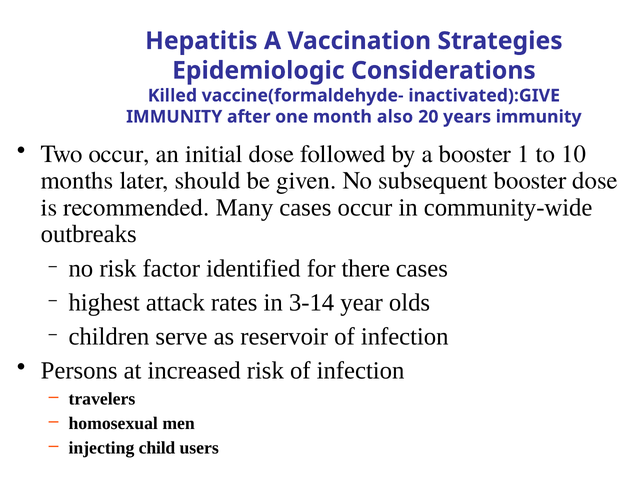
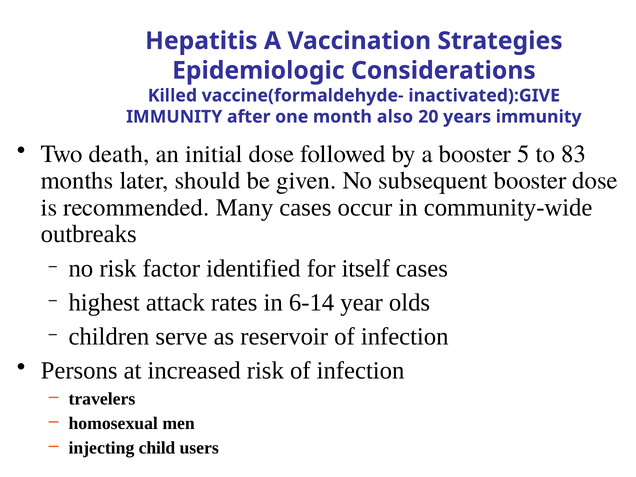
Two occur: occur -> death
1: 1 -> 5
10: 10 -> 83
there: there -> itself
3-14: 3-14 -> 6-14
